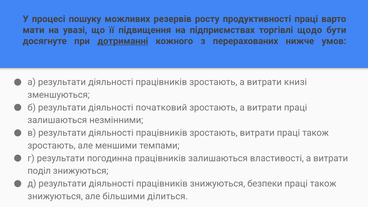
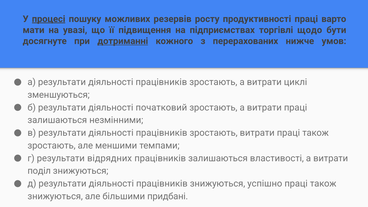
процесі underline: none -> present
книзі: книзі -> циклі
погодинна: погодинна -> відрядних
безпеки: безпеки -> успішно
ділиться: ділиться -> придбані
